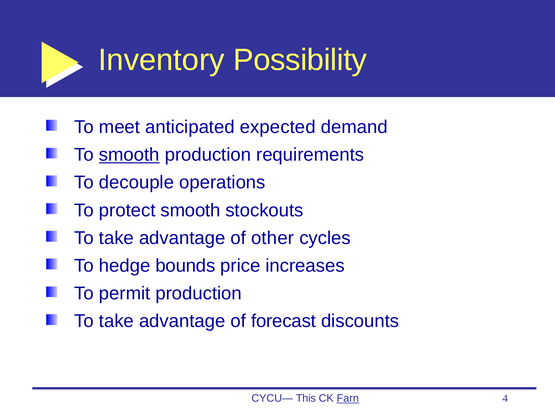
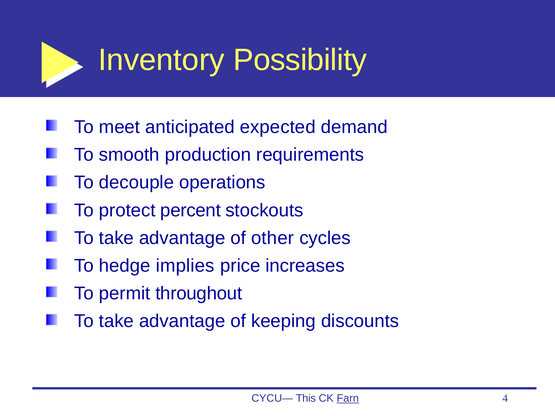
smooth at (129, 155) underline: present -> none
protect smooth: smooth -> percent
bounds: bounds -> implies
permit production: production -> throughout
forecast: forecast -> keeping
